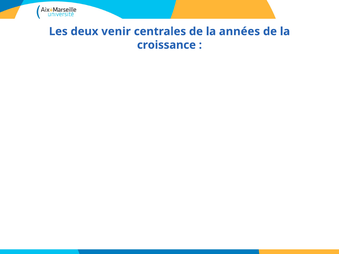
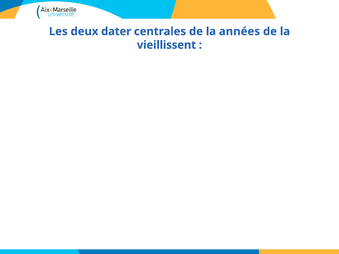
venir: venir -> dater
croissance: croissance -> vieillissent
